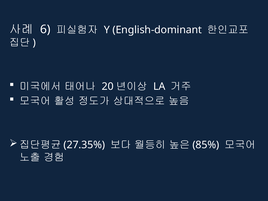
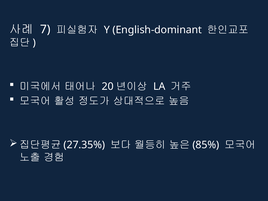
6: 6 -> 7
